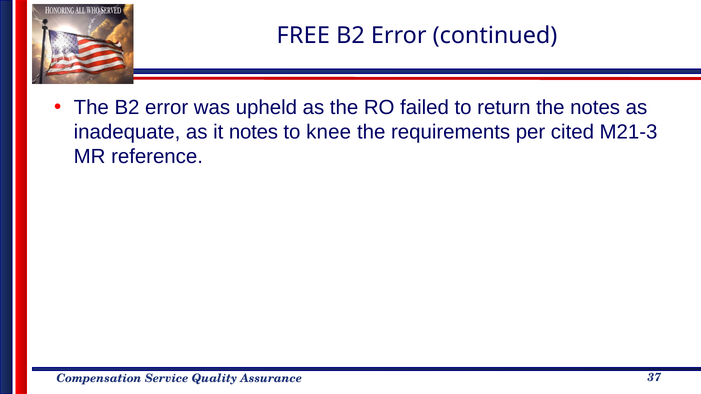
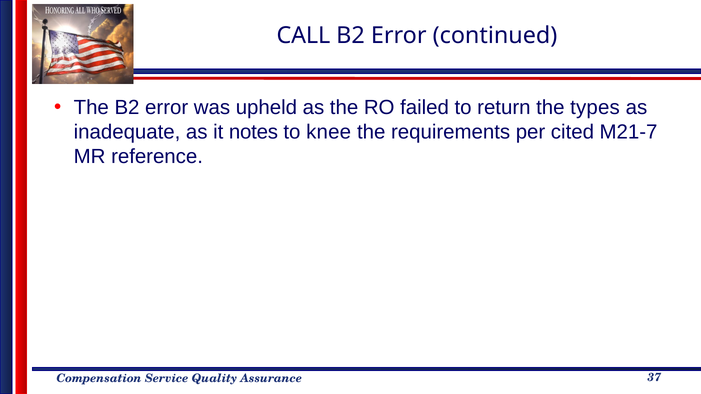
FREE: FREE -> CALL
the notes: notes -> types
M21-3: M21-3 -> M21-7
